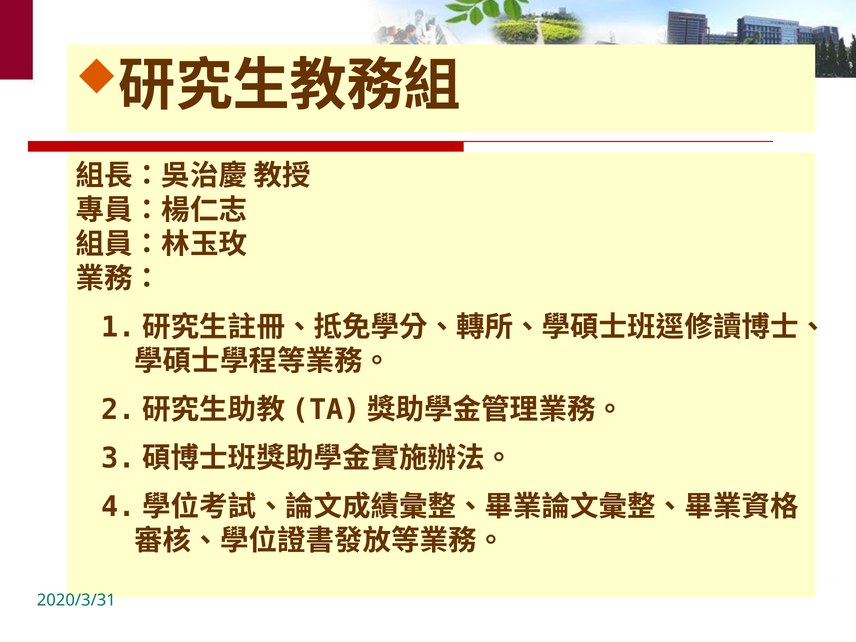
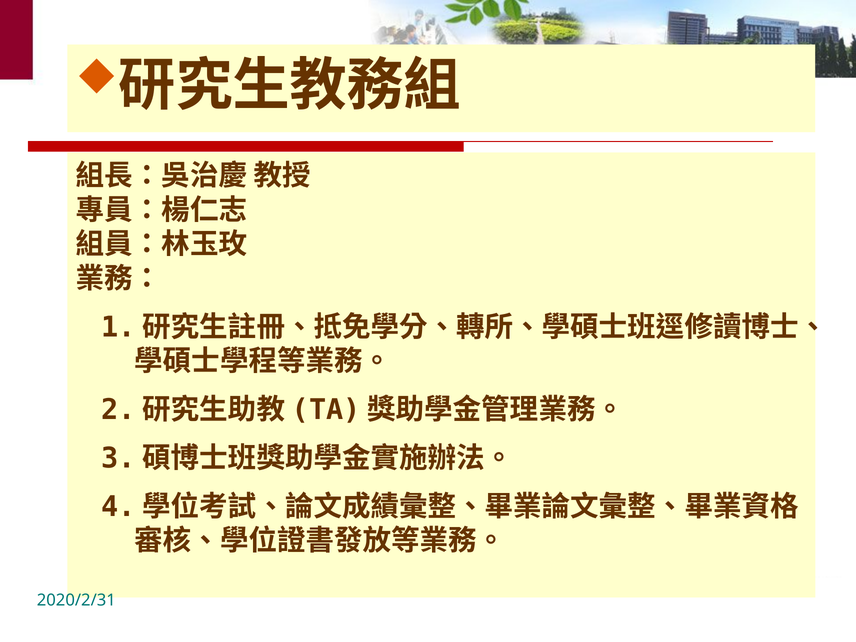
2020/3/31: 2020/3/31 -> 2020/2/31
